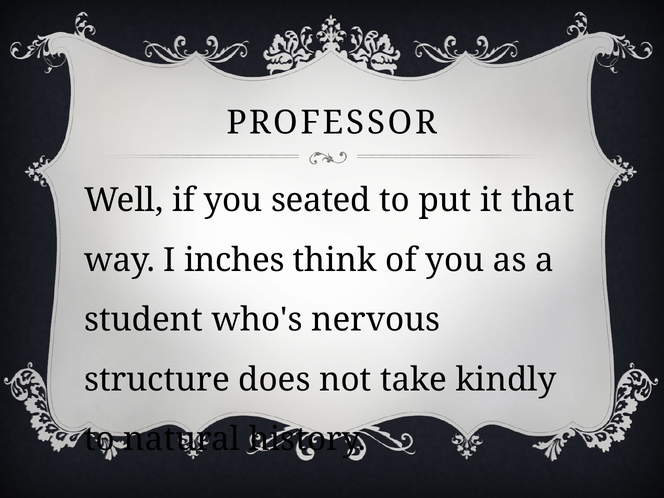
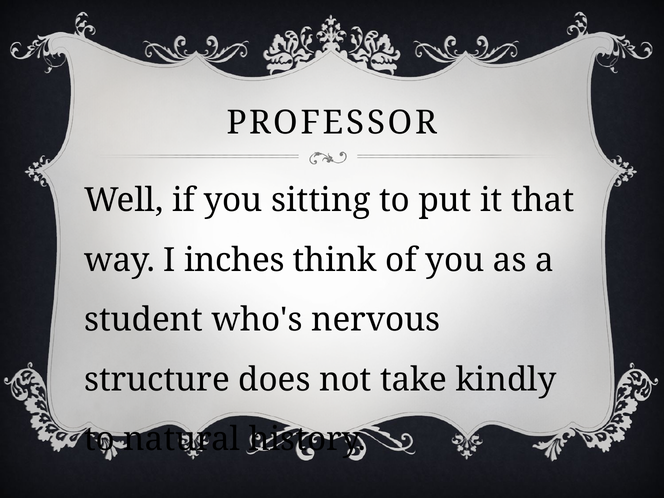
seated: seated -> sitting
